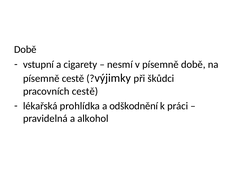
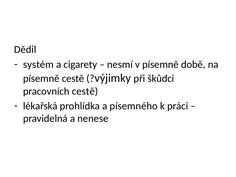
Době at (25, 50): Době -> Dědil
vstupní: vstupní -> systém
odškodnění: odškodnění -> písemného
alkohol: alkohol -> nenese
